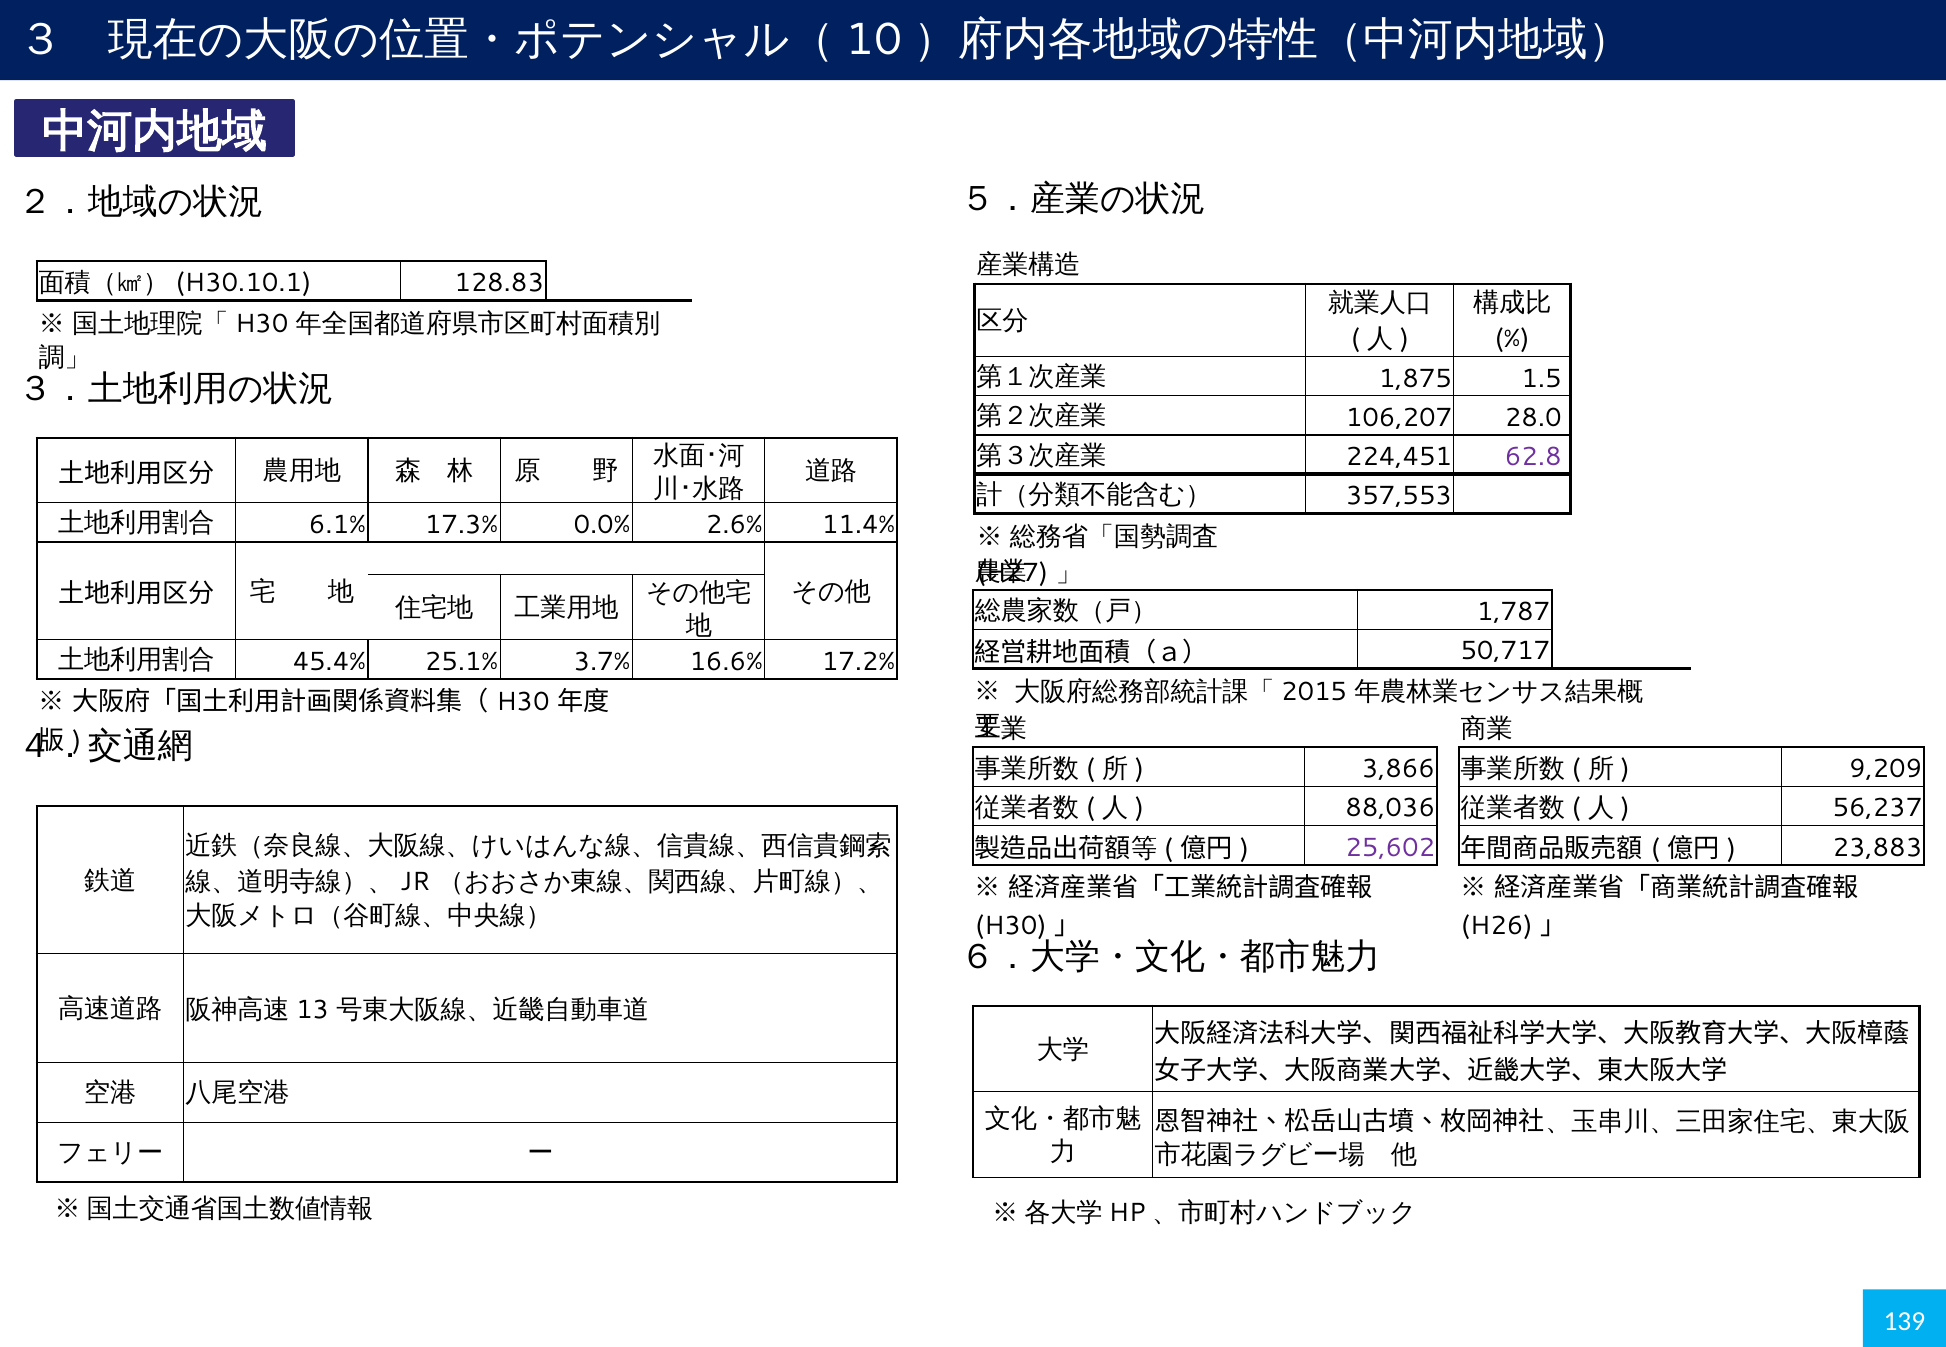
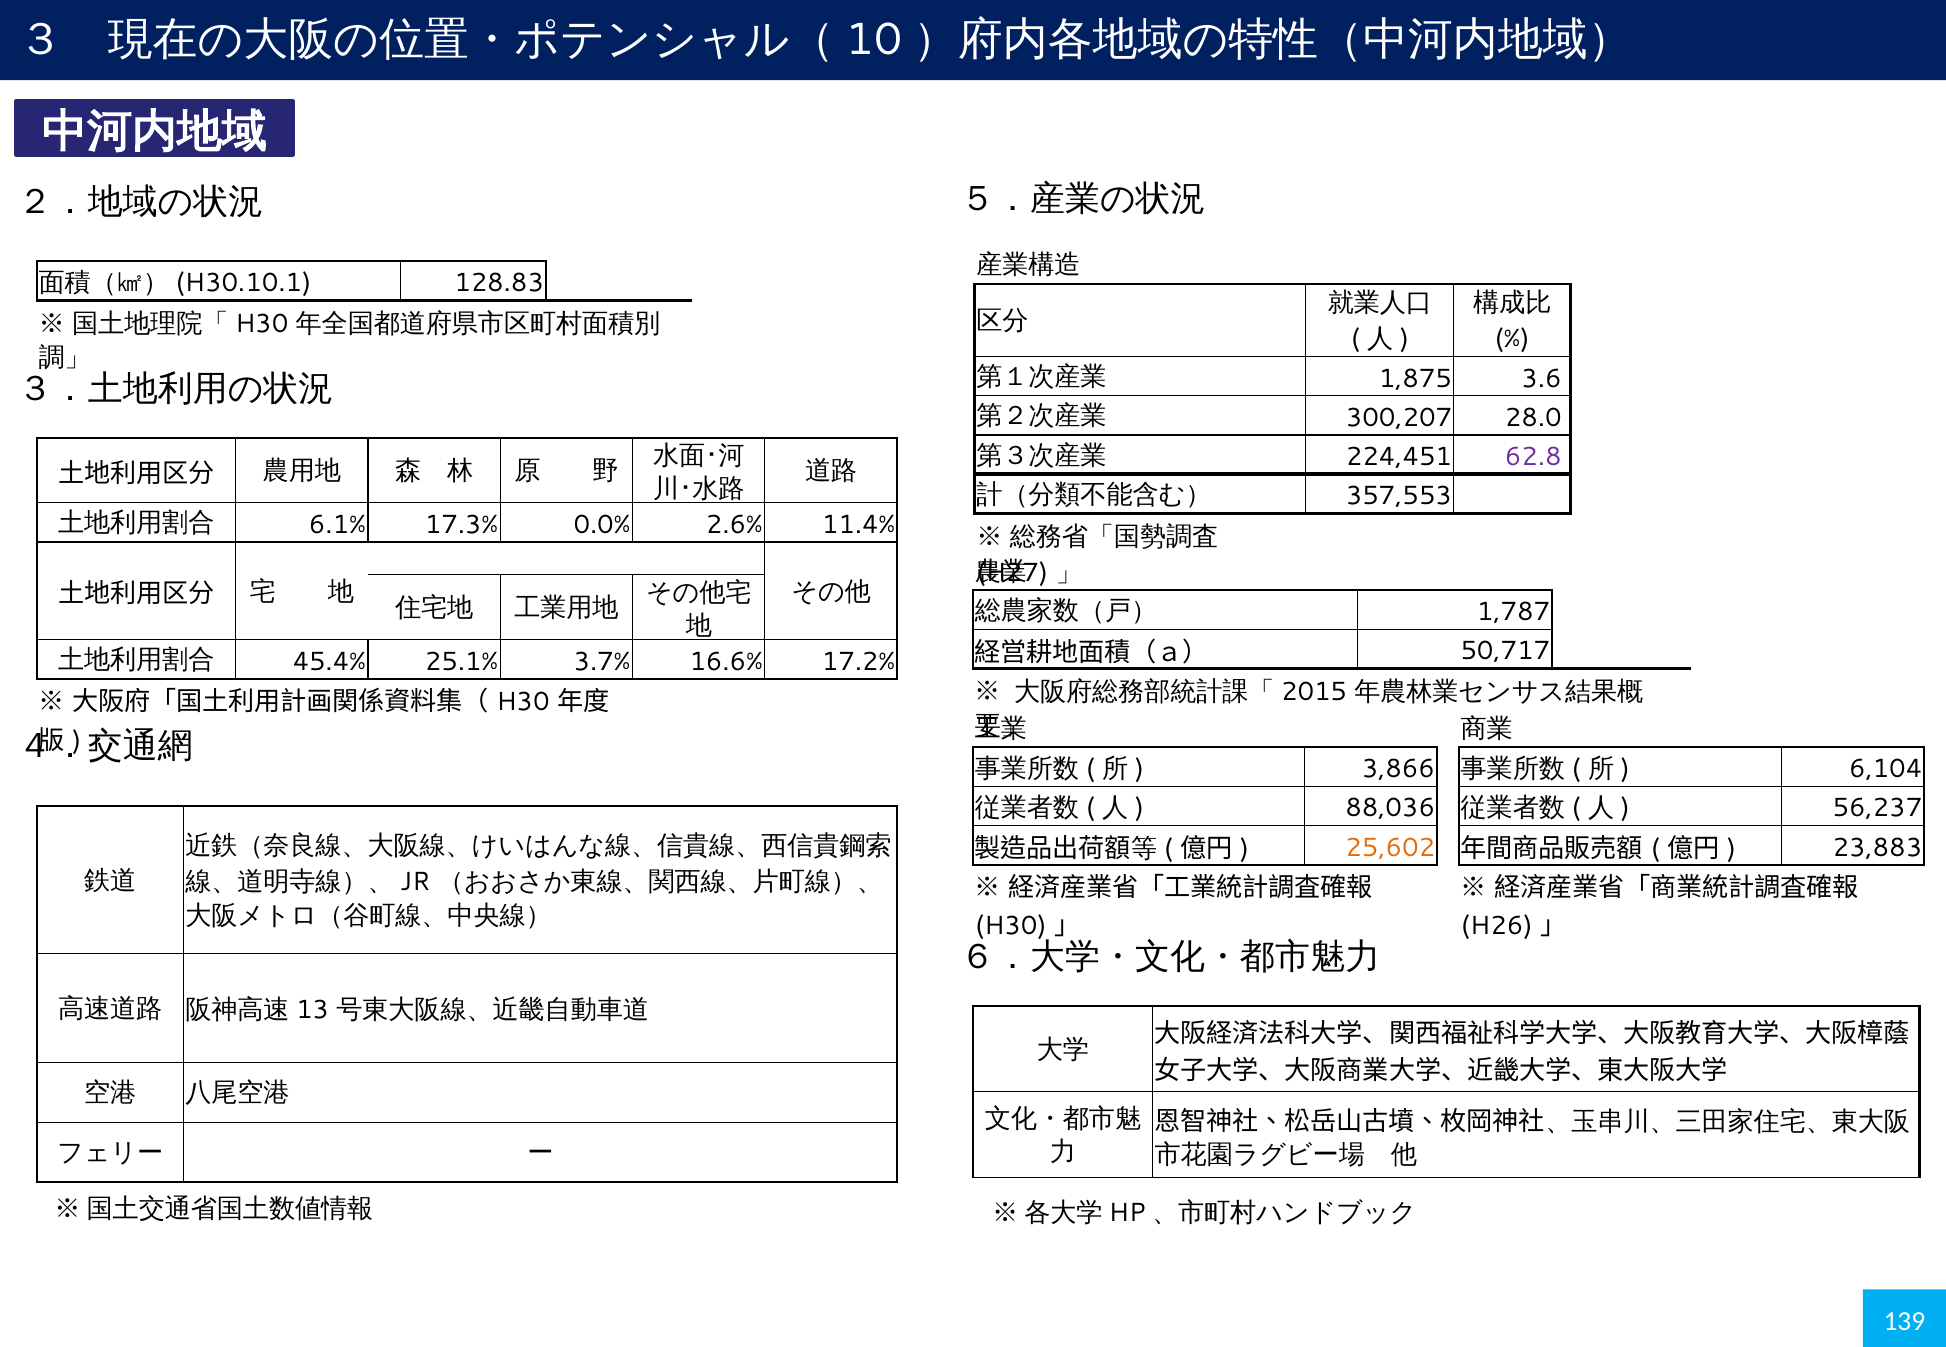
1.5: 1.5 -> 3.6
106,207: 106,207 -> 300,207
9,209: 9,209 -> 6,104
25,602 colour: purple -> orange
